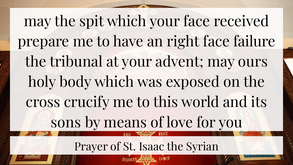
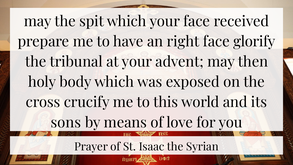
failure: failure -> glorify
ours: ours -> then
